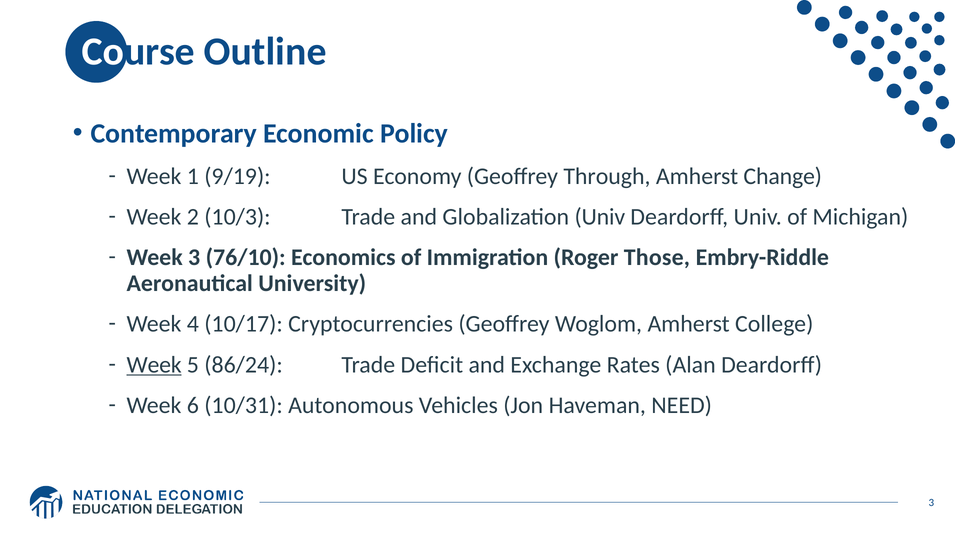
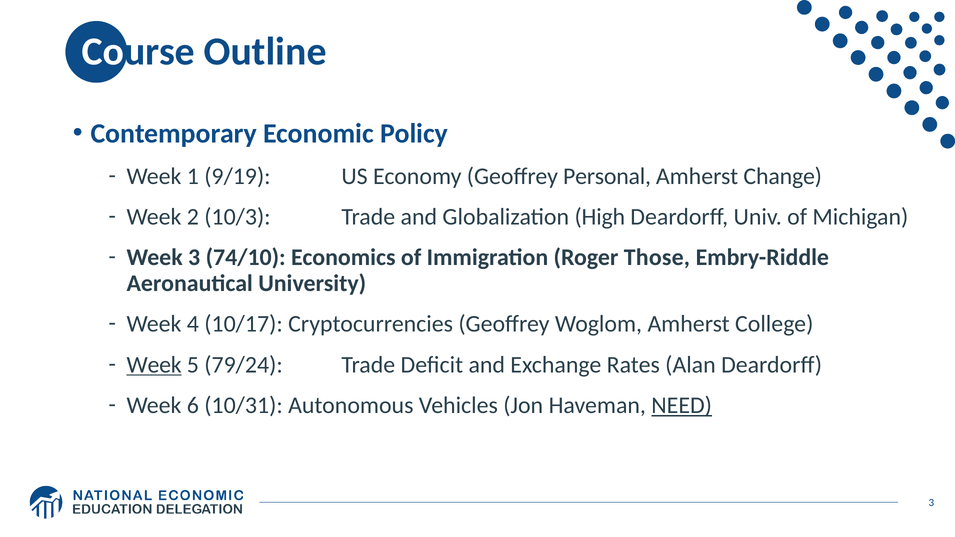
Through: Through -> Personal
Globalization Univ: Univ -> High
76/10: 76/10 -> 74/10
86/24: 86/24 -> 79/24
NEED underline: none -> present
